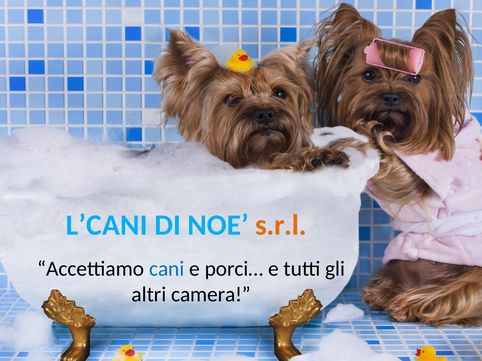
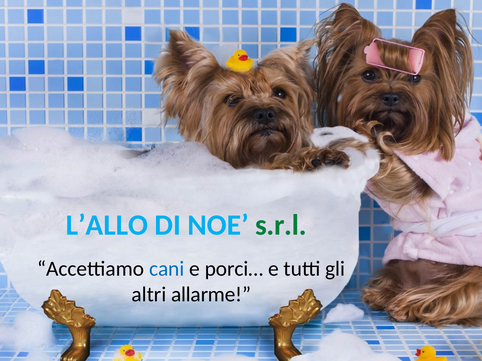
L’CANI: L’CANI -> L’ALLO
s.r.l colour: orange -> green
camera: camera -> allarme
